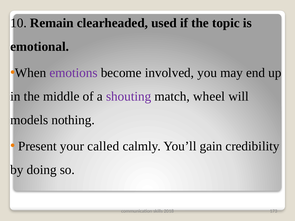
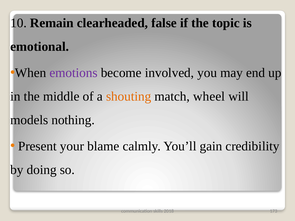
used: used -> false
shouting colour: purple -> orange
called: called -> blame
